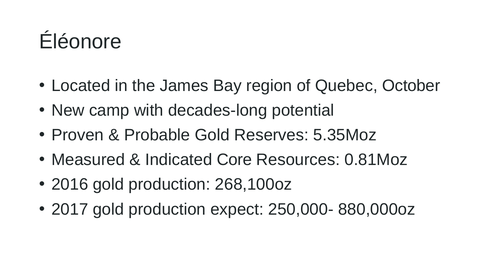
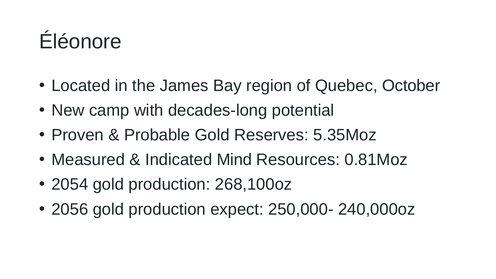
Core: Core -> Mind
2016: 2016 -> 2054
2017: 2017 -> 2056
880,000oz: 880,000oz -> 240,000oz
